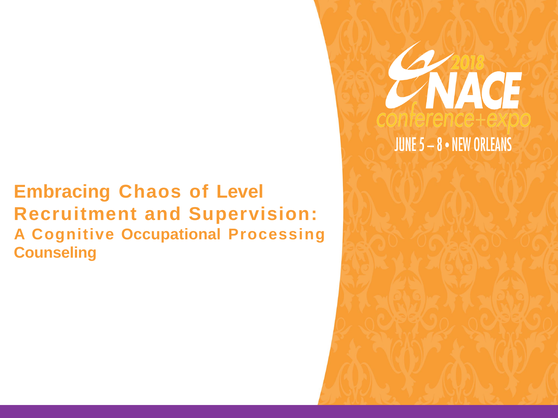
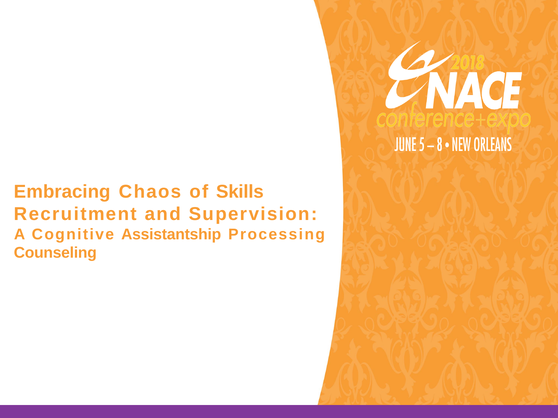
Level: Level -> Skills
Occupational: Occupational -> Assistantship
